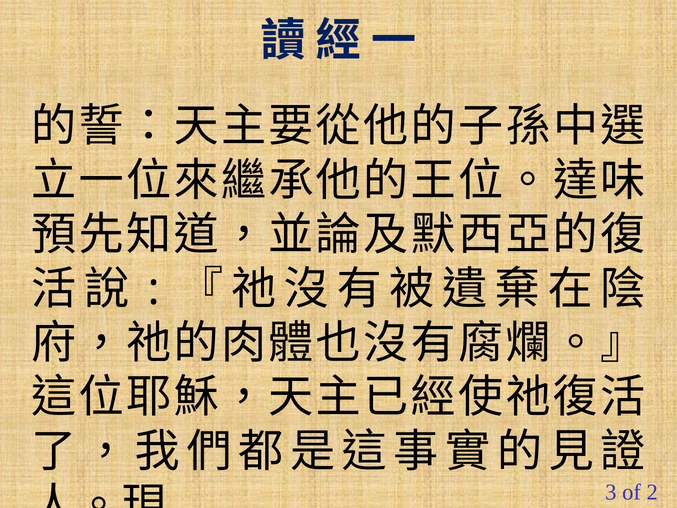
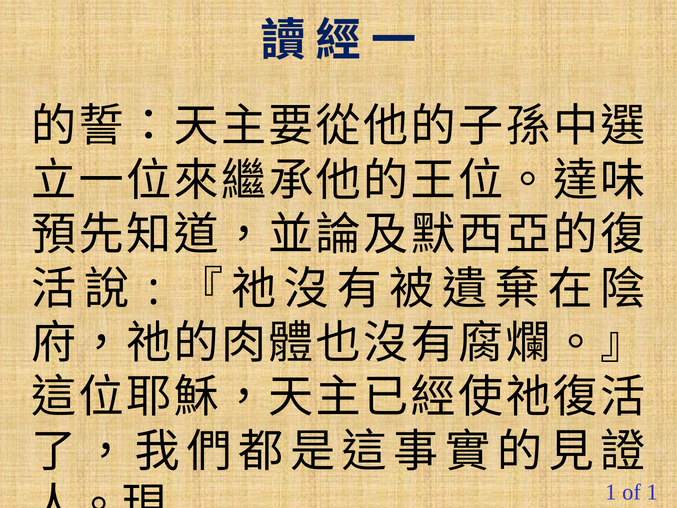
3 at (611, 492): 3 -> 1
of 2: 2 -> 1
